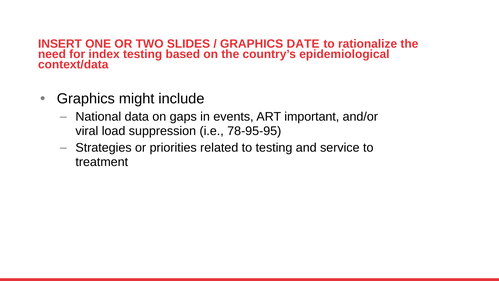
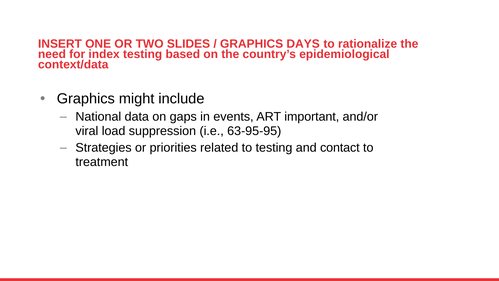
DATE: DATE -> DAYS
78-95-95: 78-95-95 -> 63-95-95
service: service -> contact
